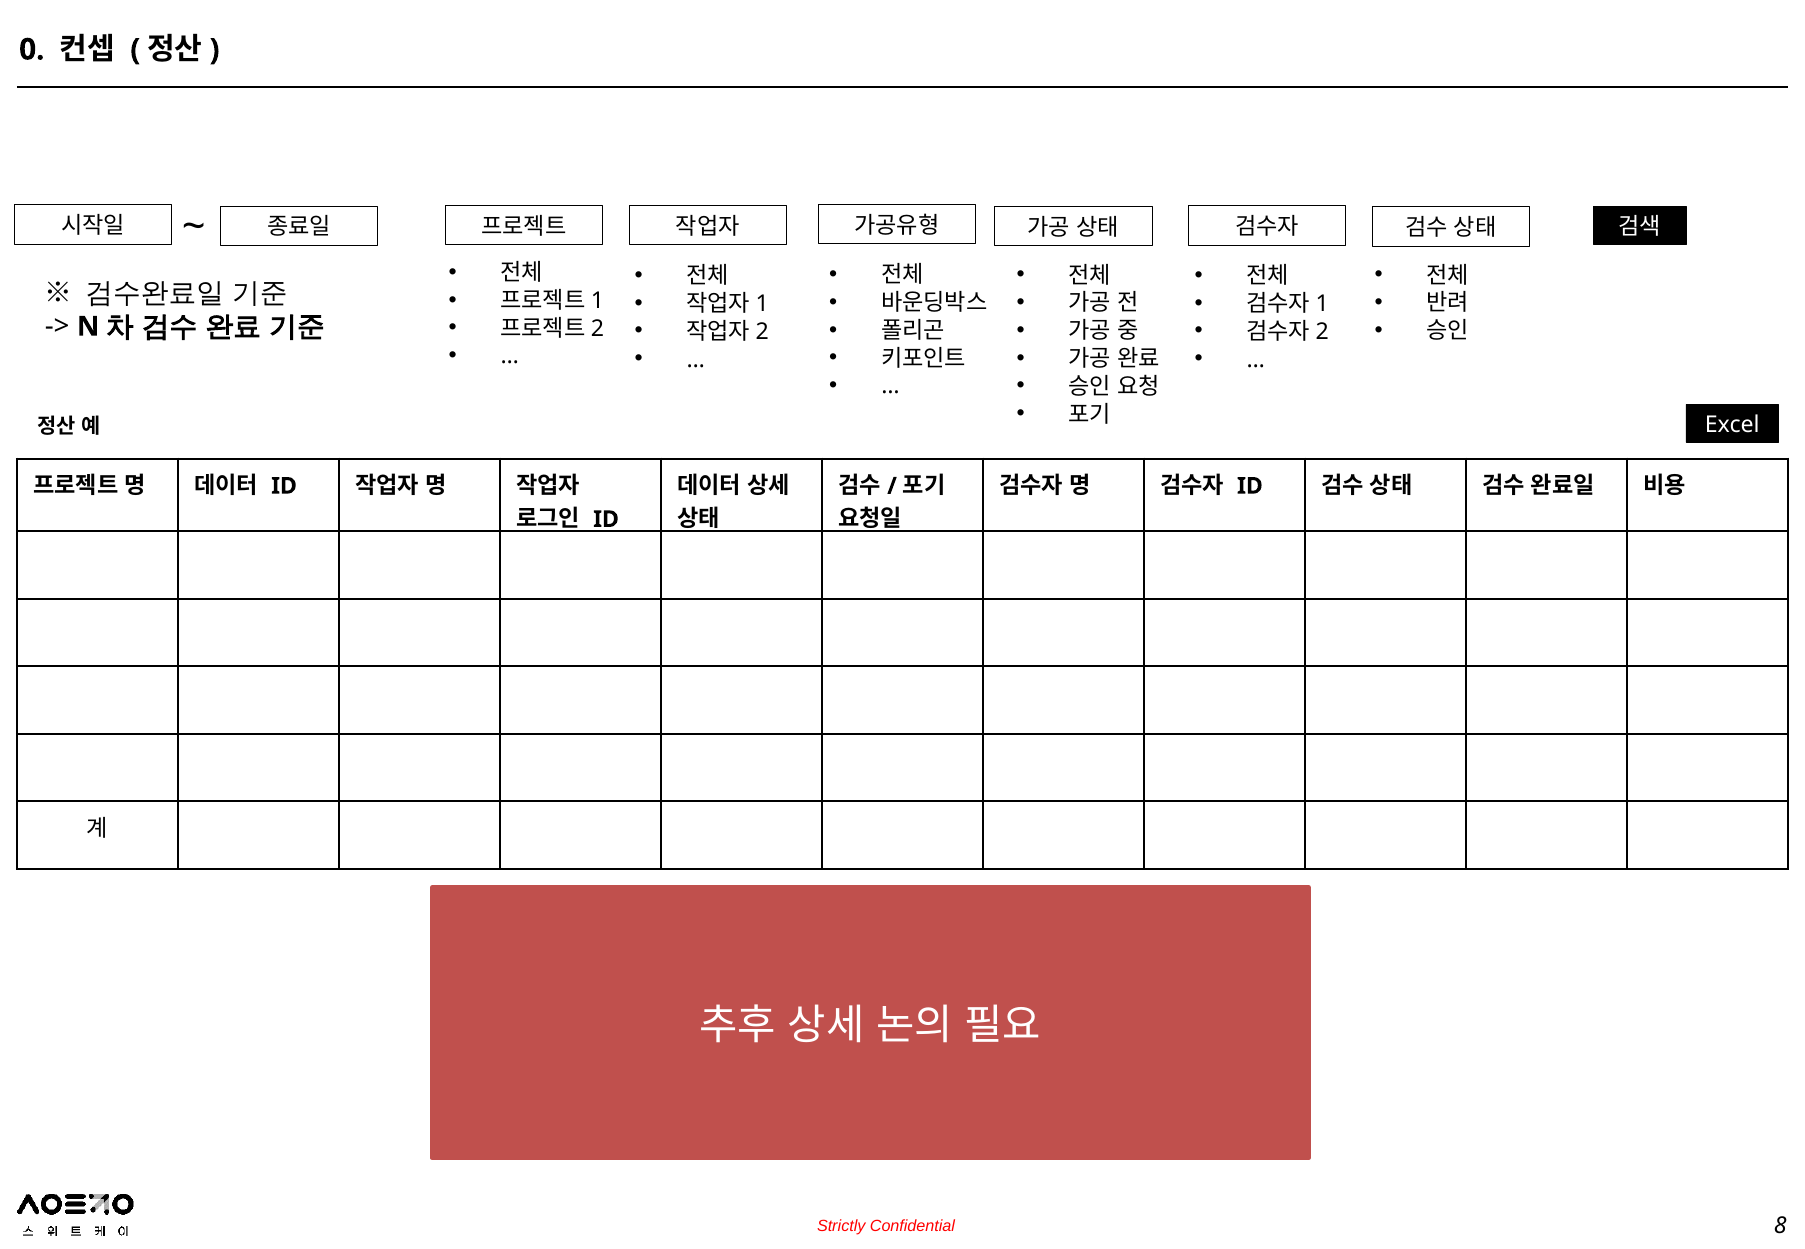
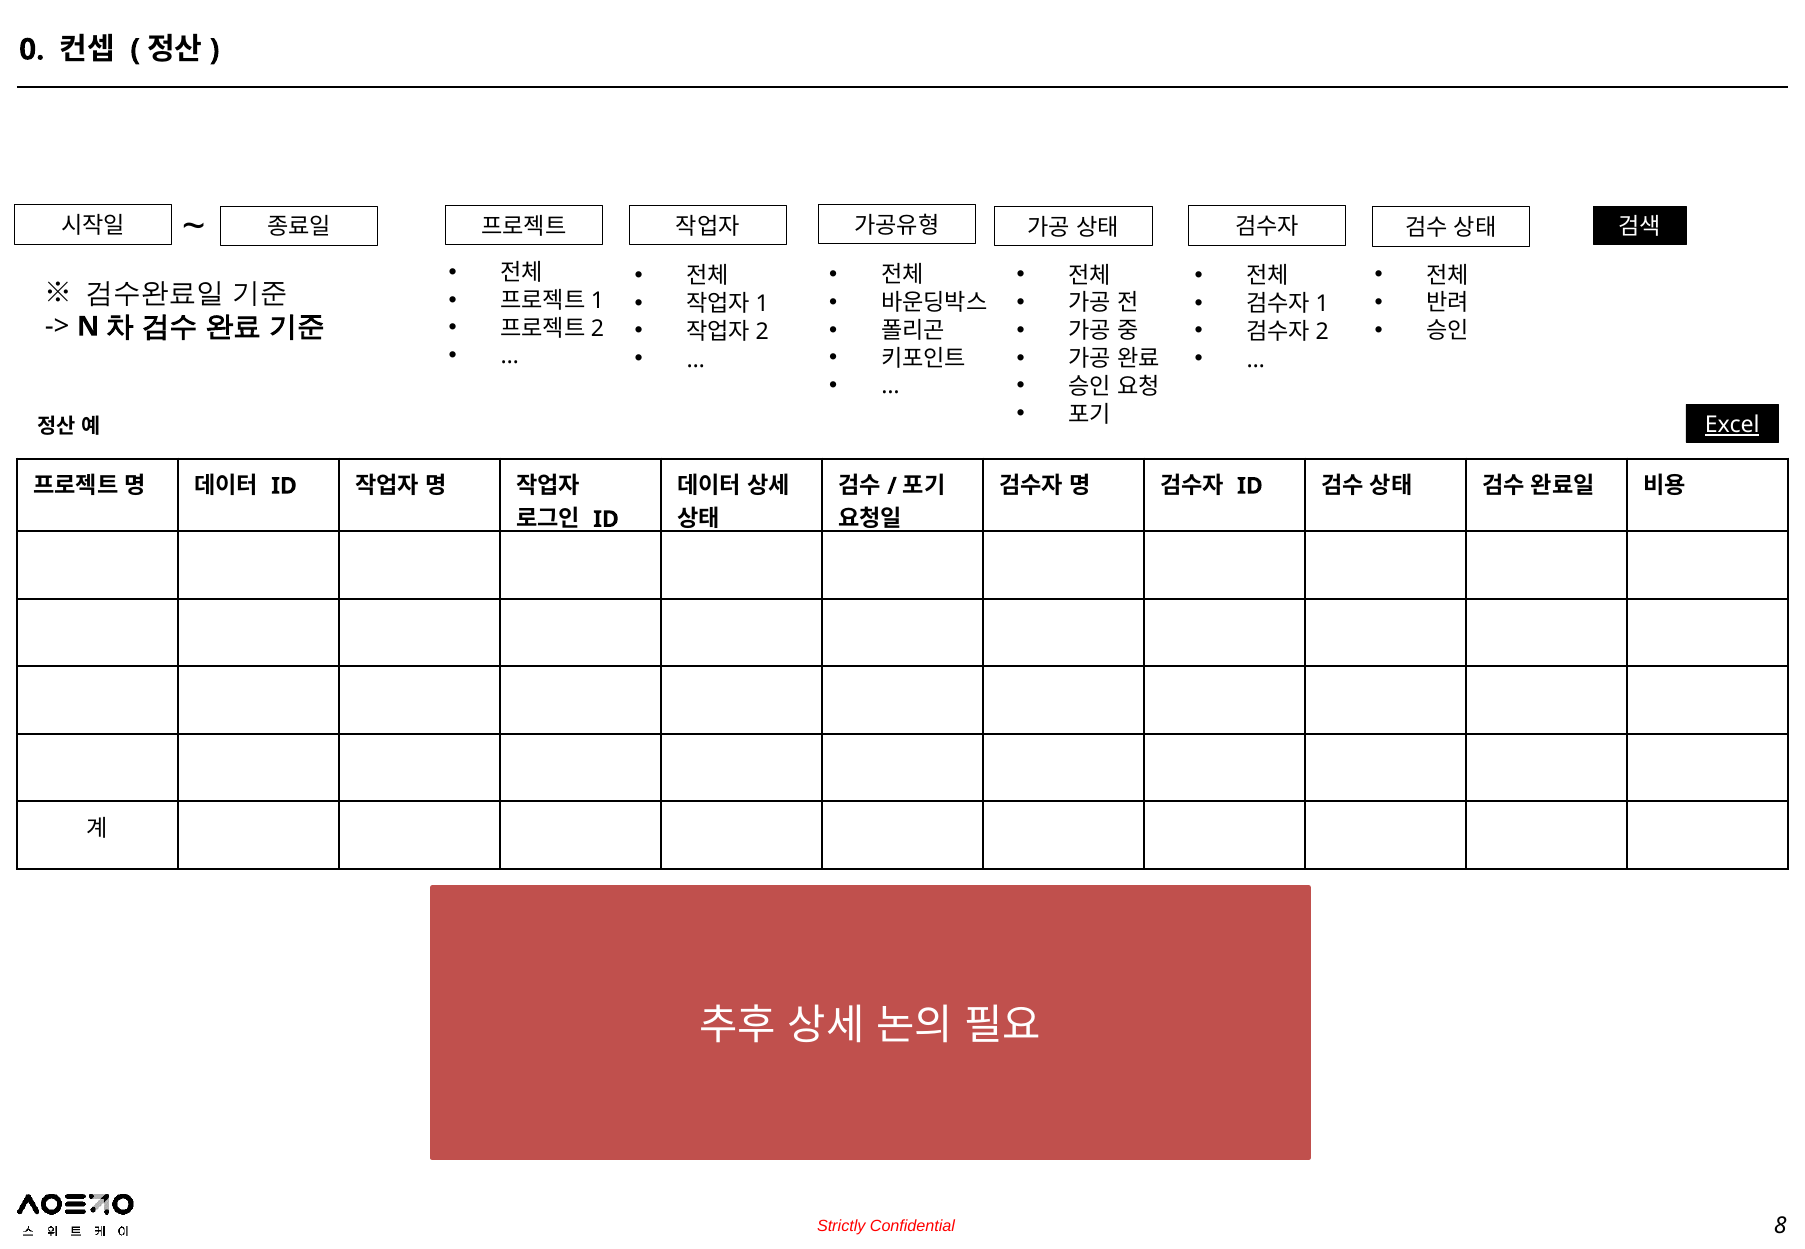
Excel underline: none -> present
